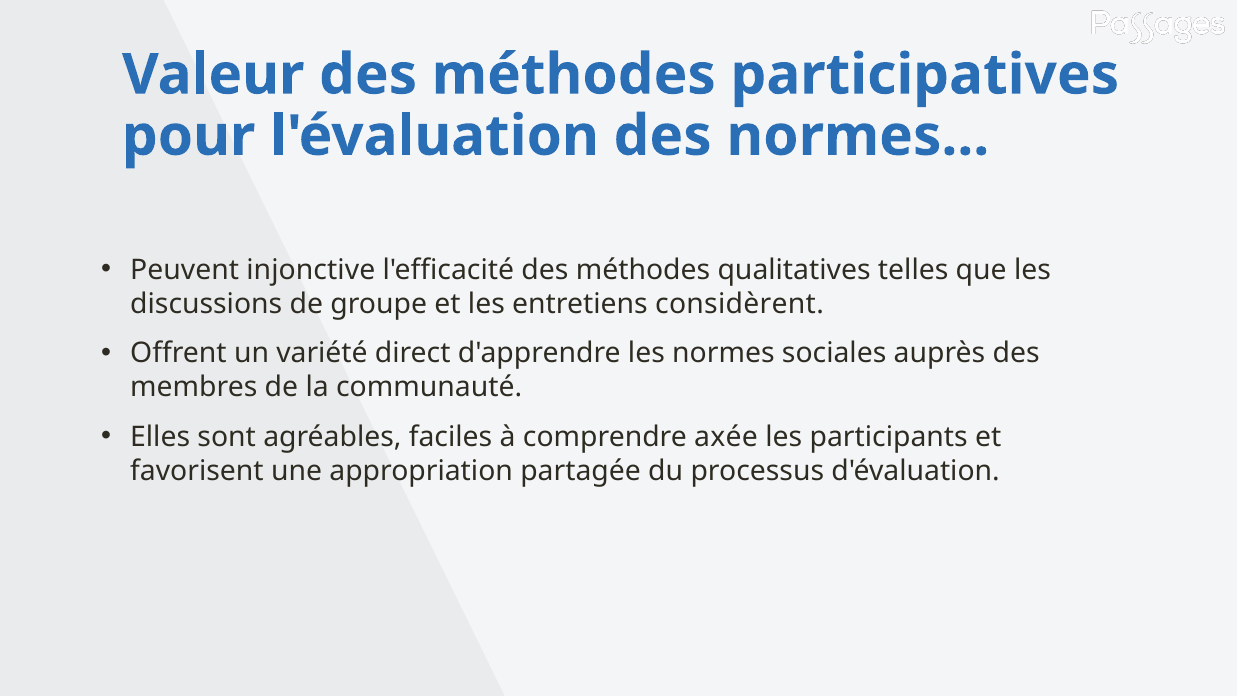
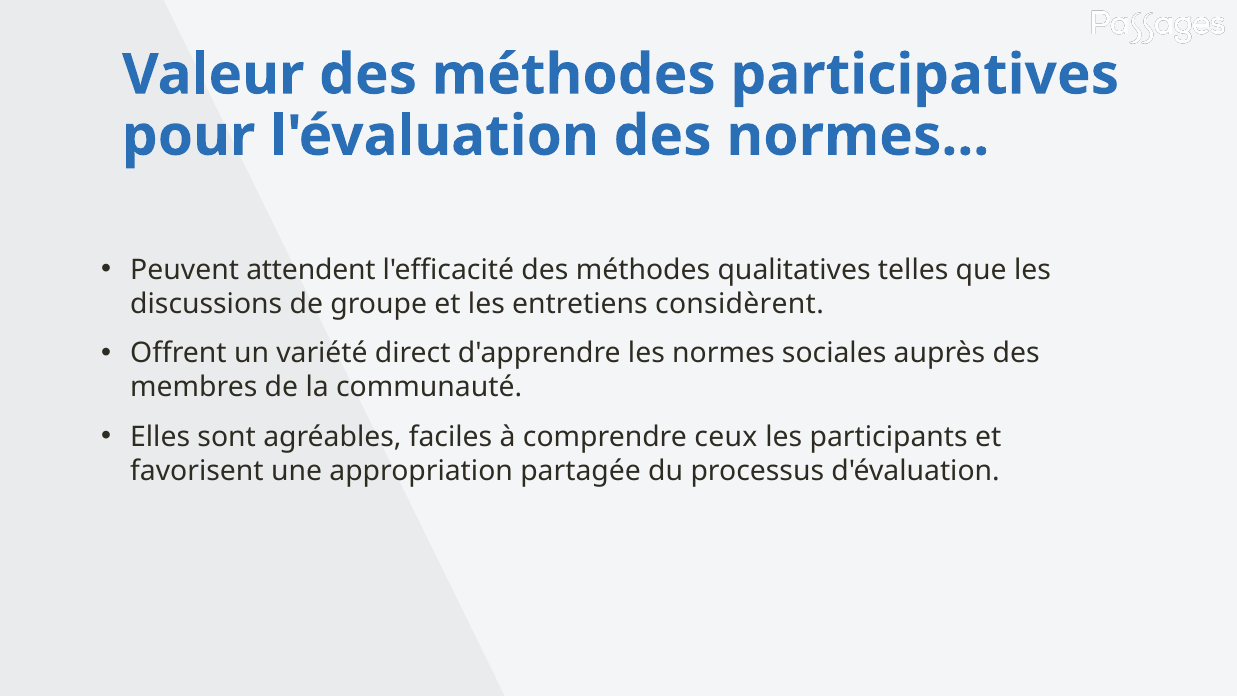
injonctive: injonctive -> attendent
axée: axée -> ceux
